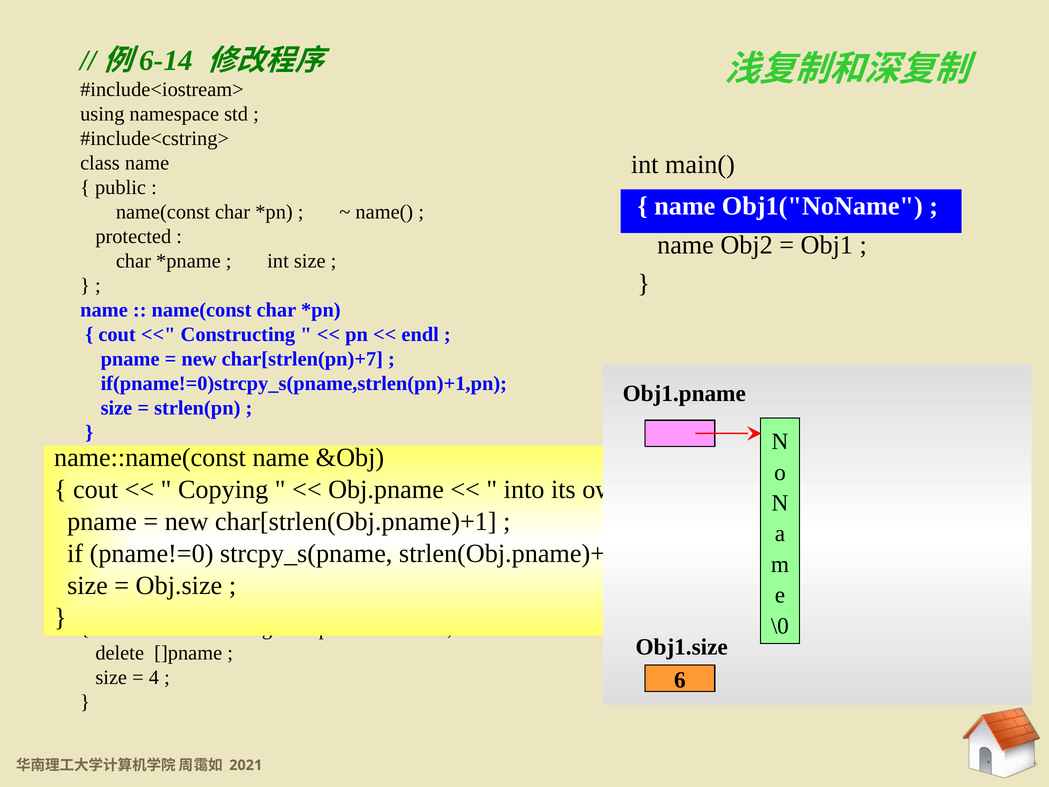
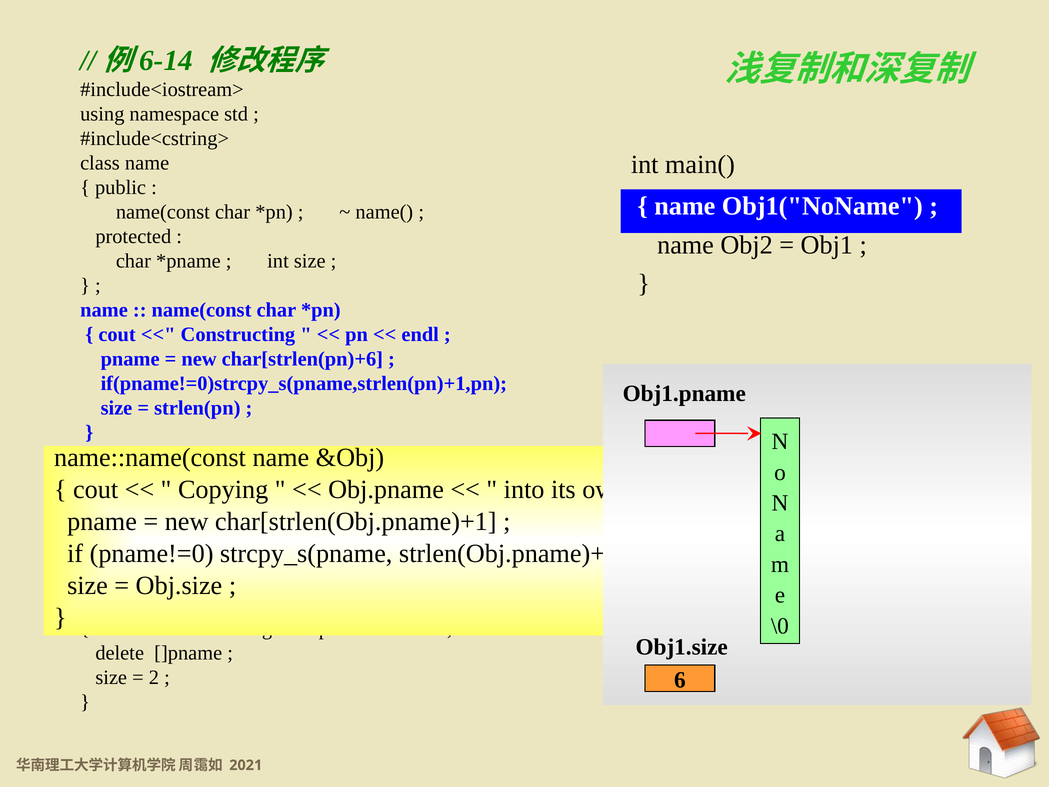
char[strlen(pn)+7: char[strlen(pn)+7 -> char[strlen(pn)+6
4: 4 -> 2
